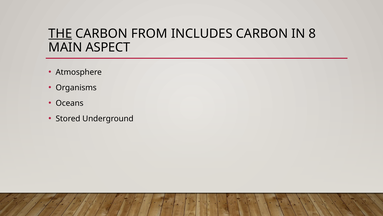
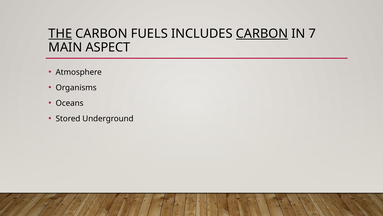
FROM: FROM -> FUELS
CARBON at (262, 34) underline: none -> present
8: 8 -> 7
